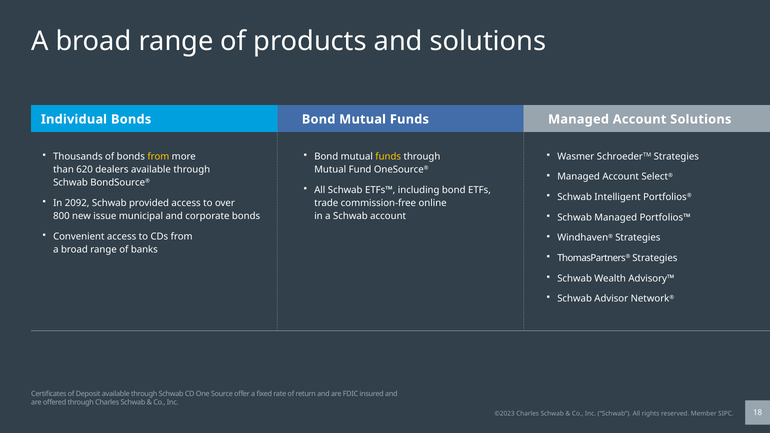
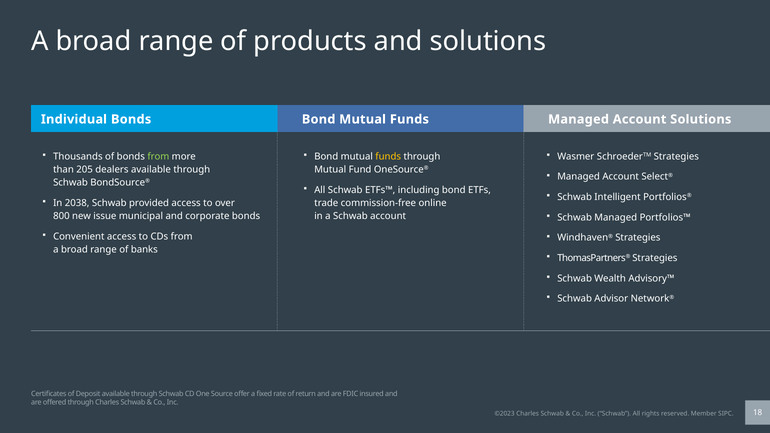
from at (158, 157) colour: yellow -> light green
620: 620 -> 205
2092: 2092 -> 2038
